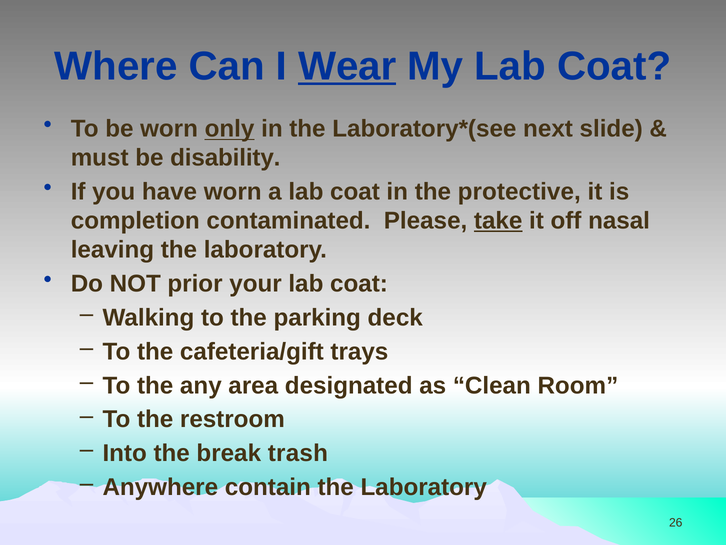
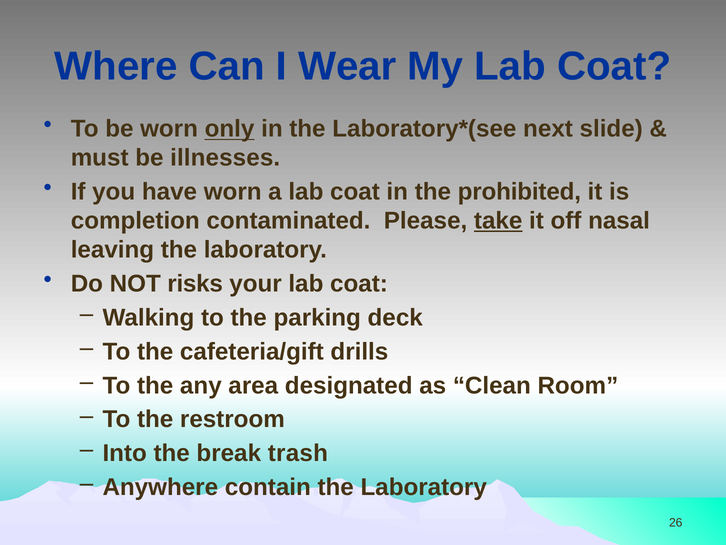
Wear underline: present -> none
disability: disability -> illnesses
protective: protective -> prohibited
prior: prior -> risks
trays: trays -> drills
